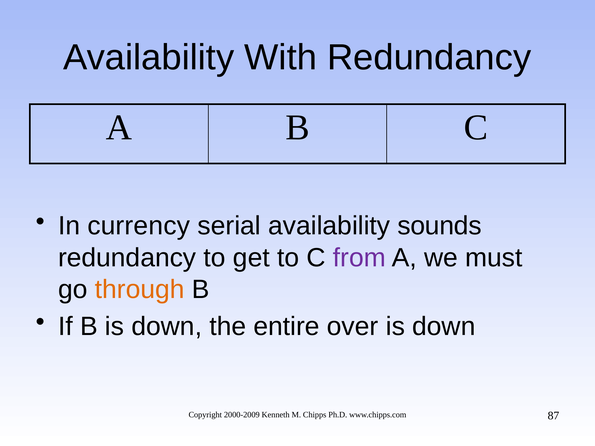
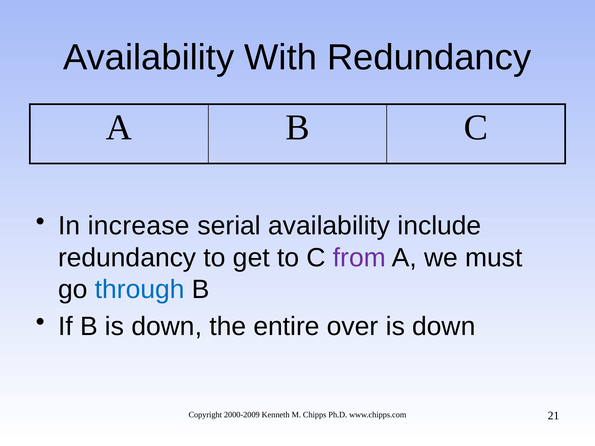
currency: currency -> increase
sounds: sounds -> include
through colour: orange -> blue
87: 87 -> 21
